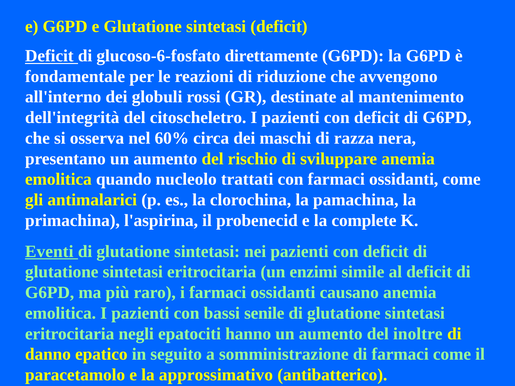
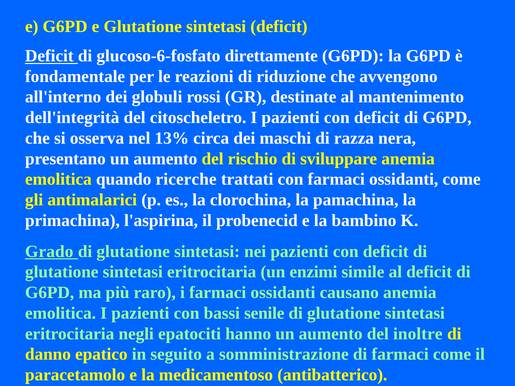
60%: 60% -> 13%
nucleolo: nucleolo -> ricerche
complete: complete -> bambino
Eventi: Eventi -> Grado
approssimativo: approssimativo -> medicamentoso
